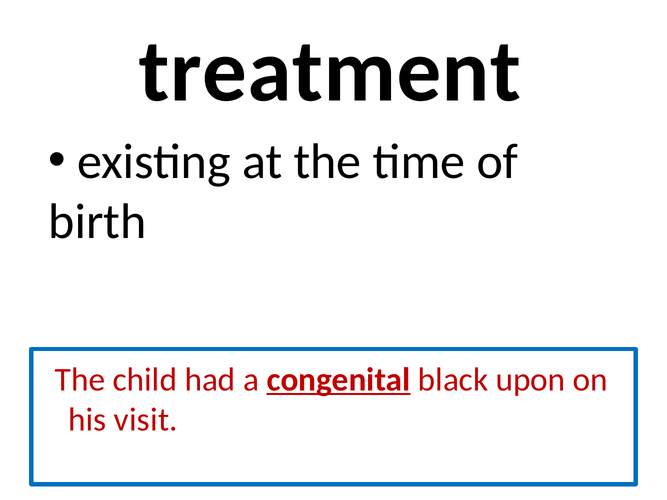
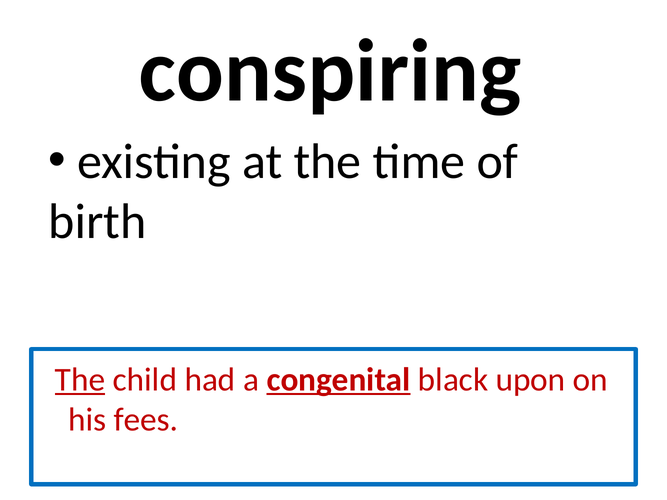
treatment: treatment -> conspiring
The at (80, 380) underline: none -> present
visit: visit -> fees
